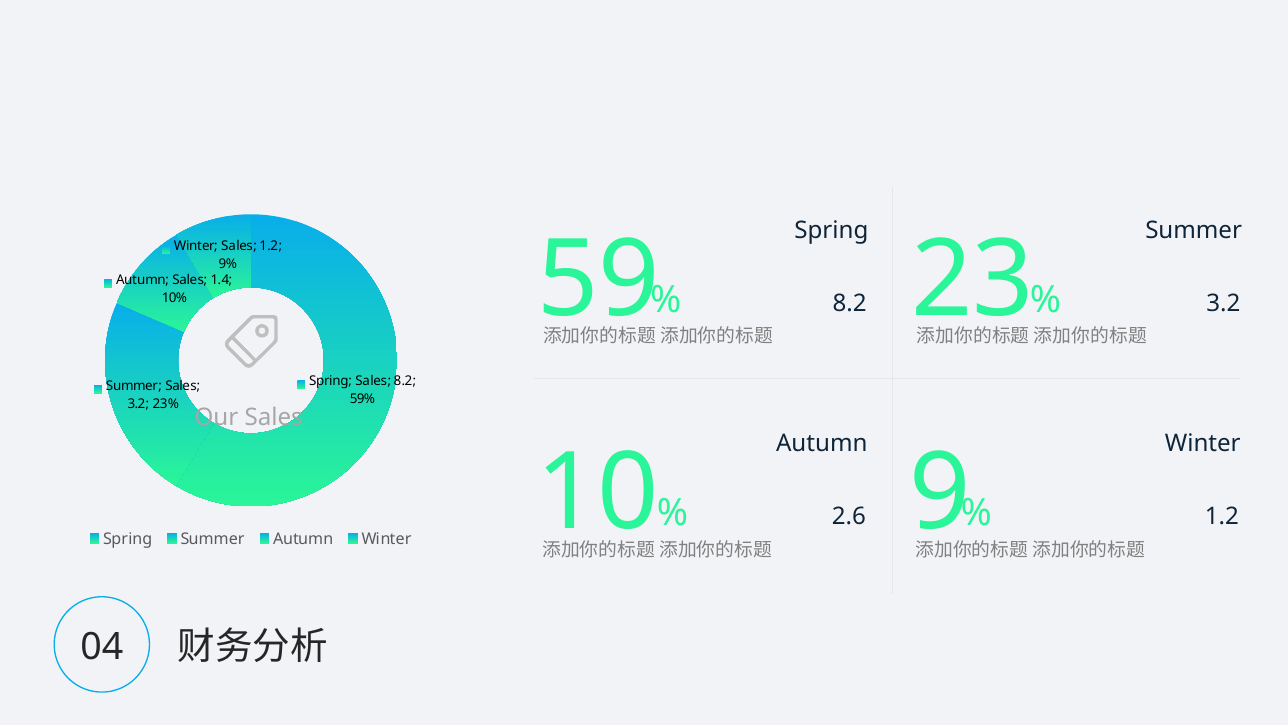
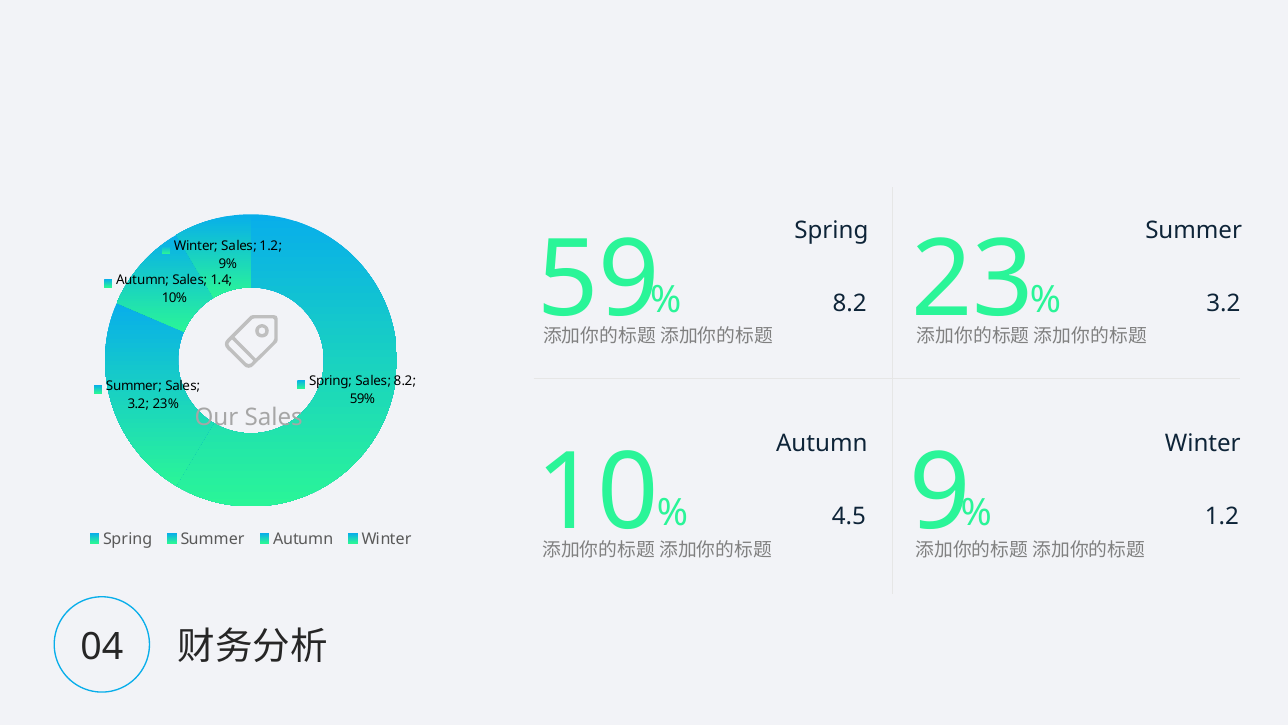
2.6: 2.6 -> 4.5
